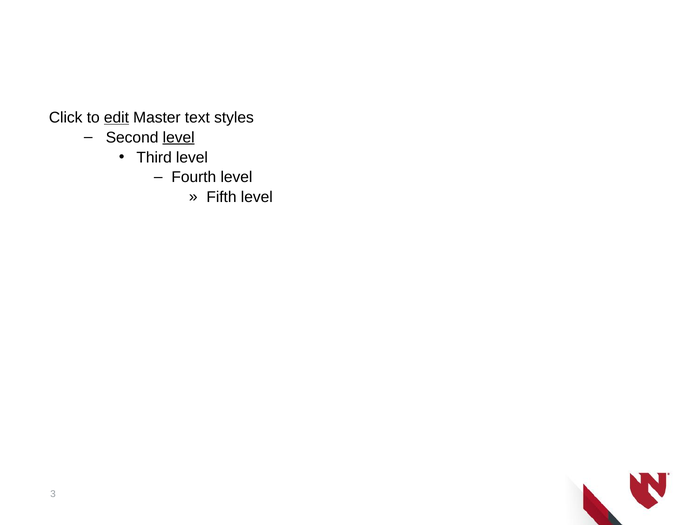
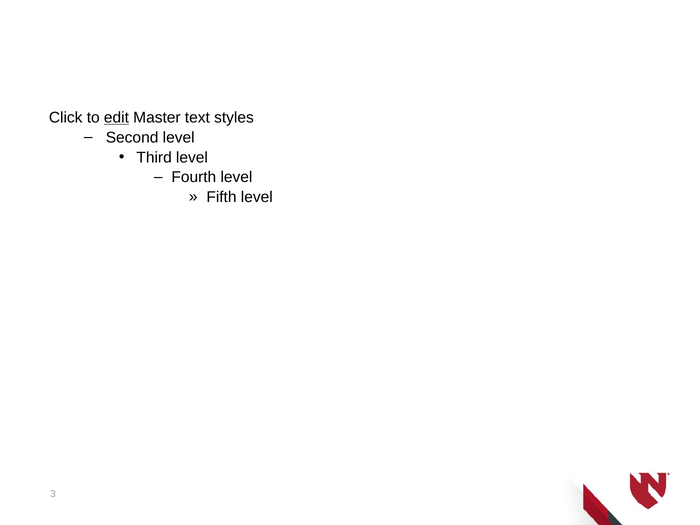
level at (179, 137) underline: present -> none
